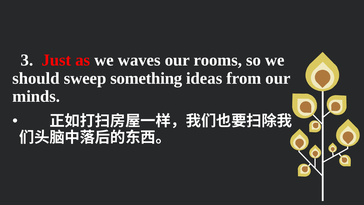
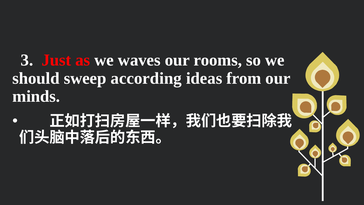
something: something -> according
